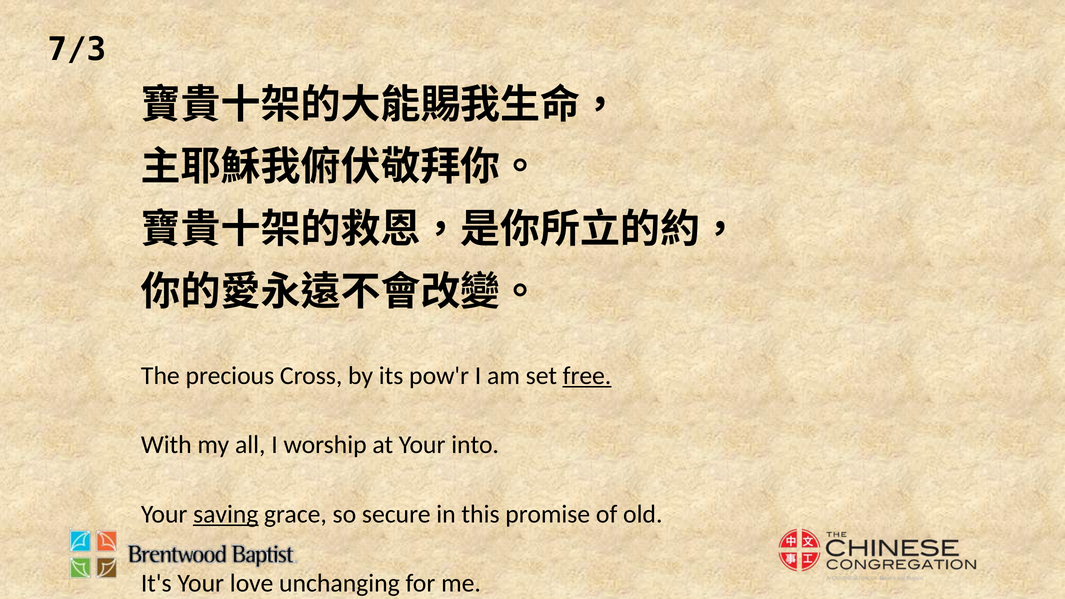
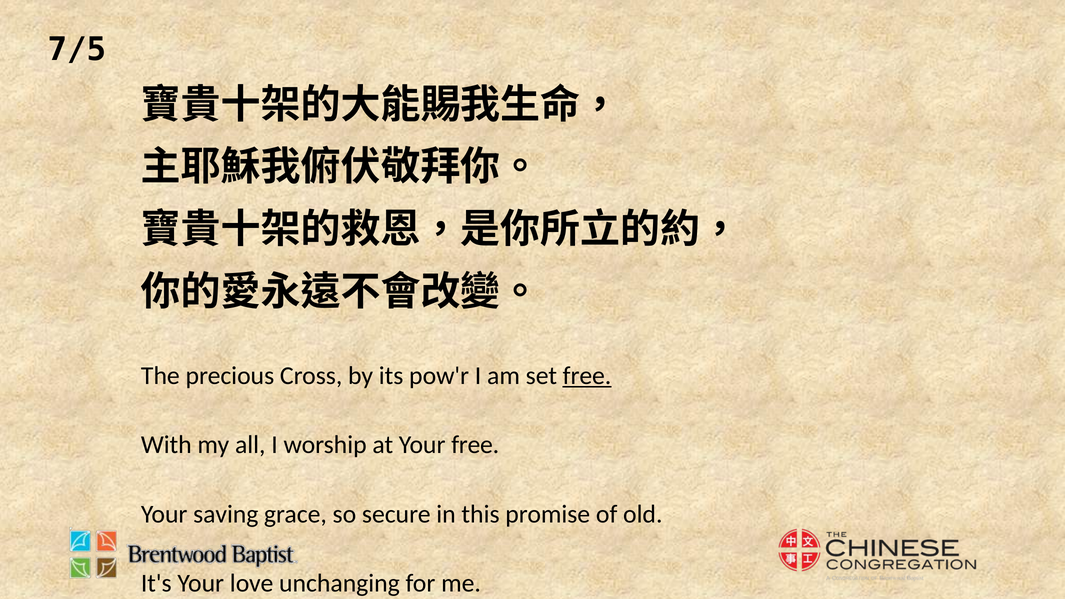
7/3: 7/3 -> 7/5
Your into: into -> free
saving underline: present -> none
